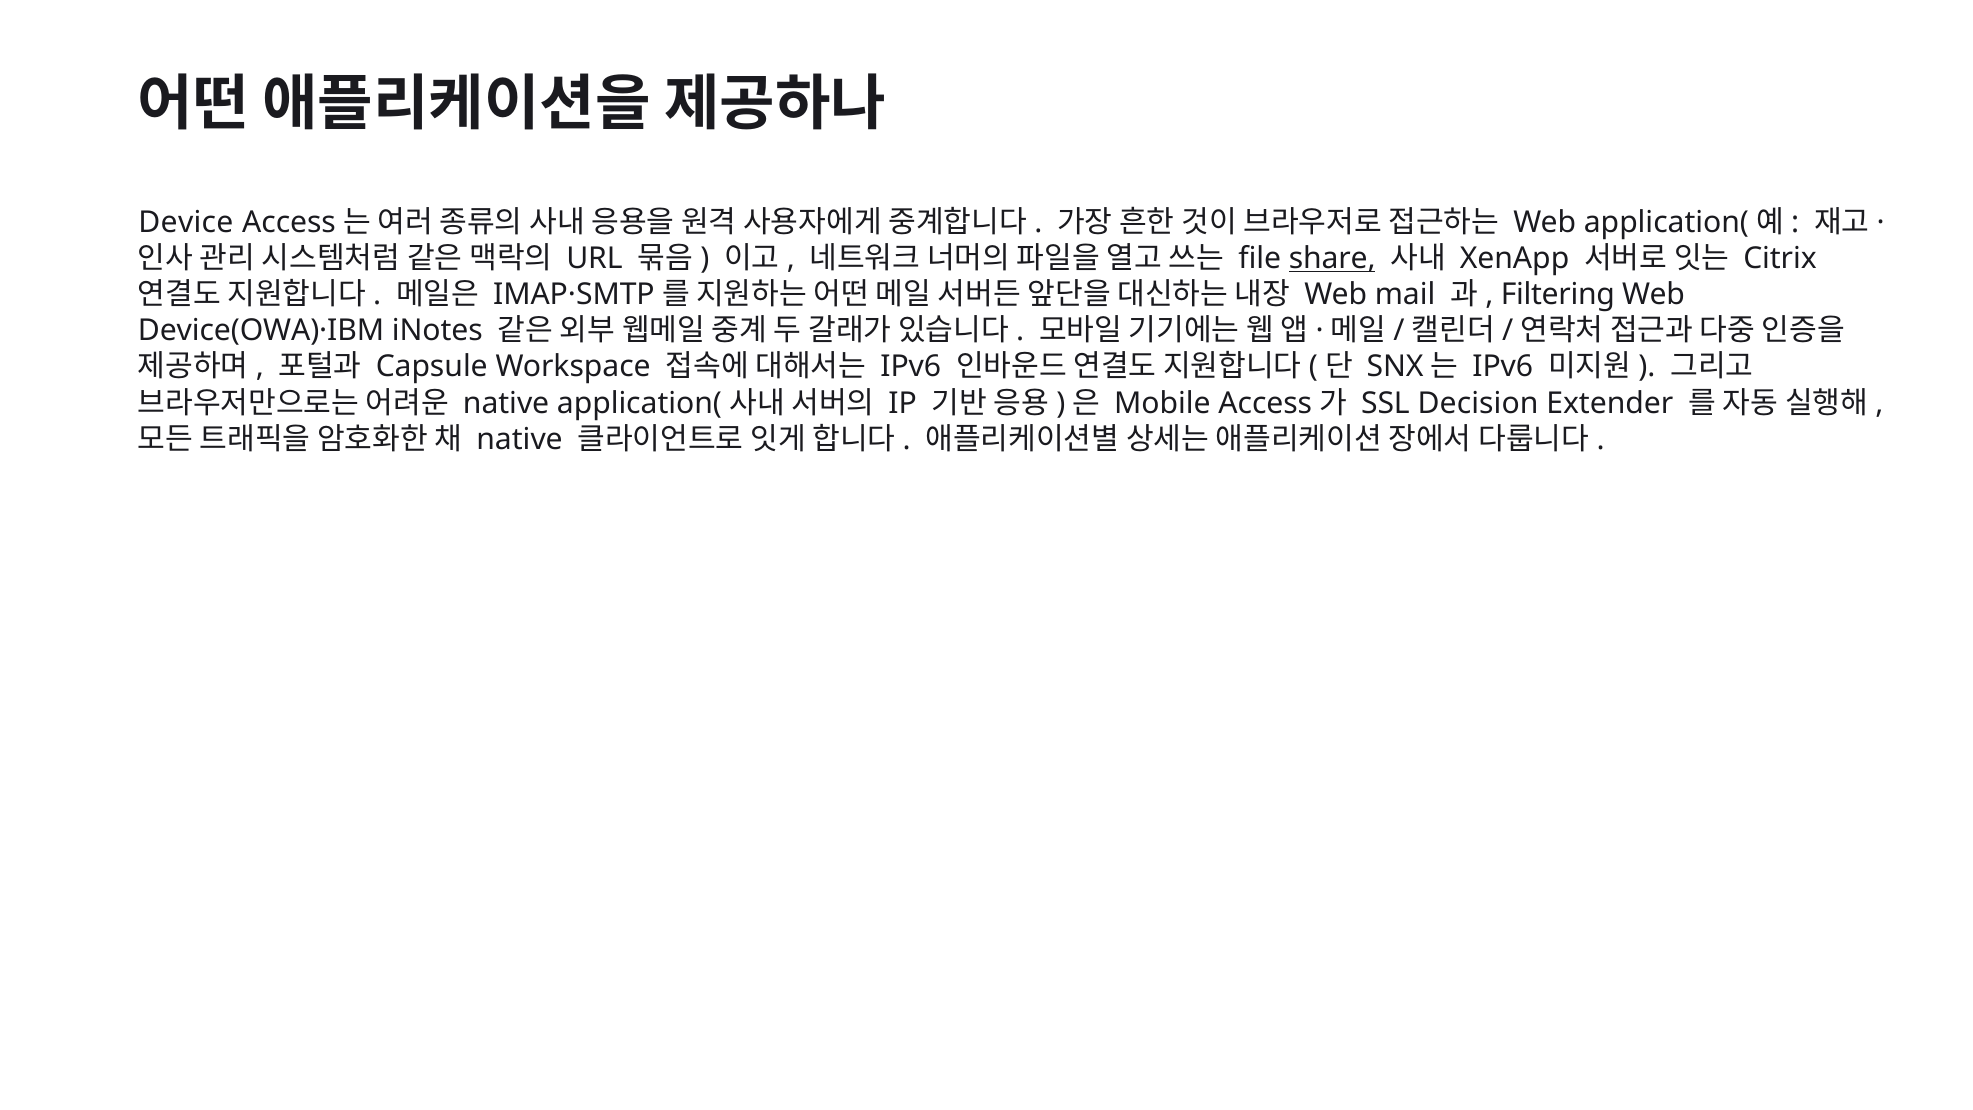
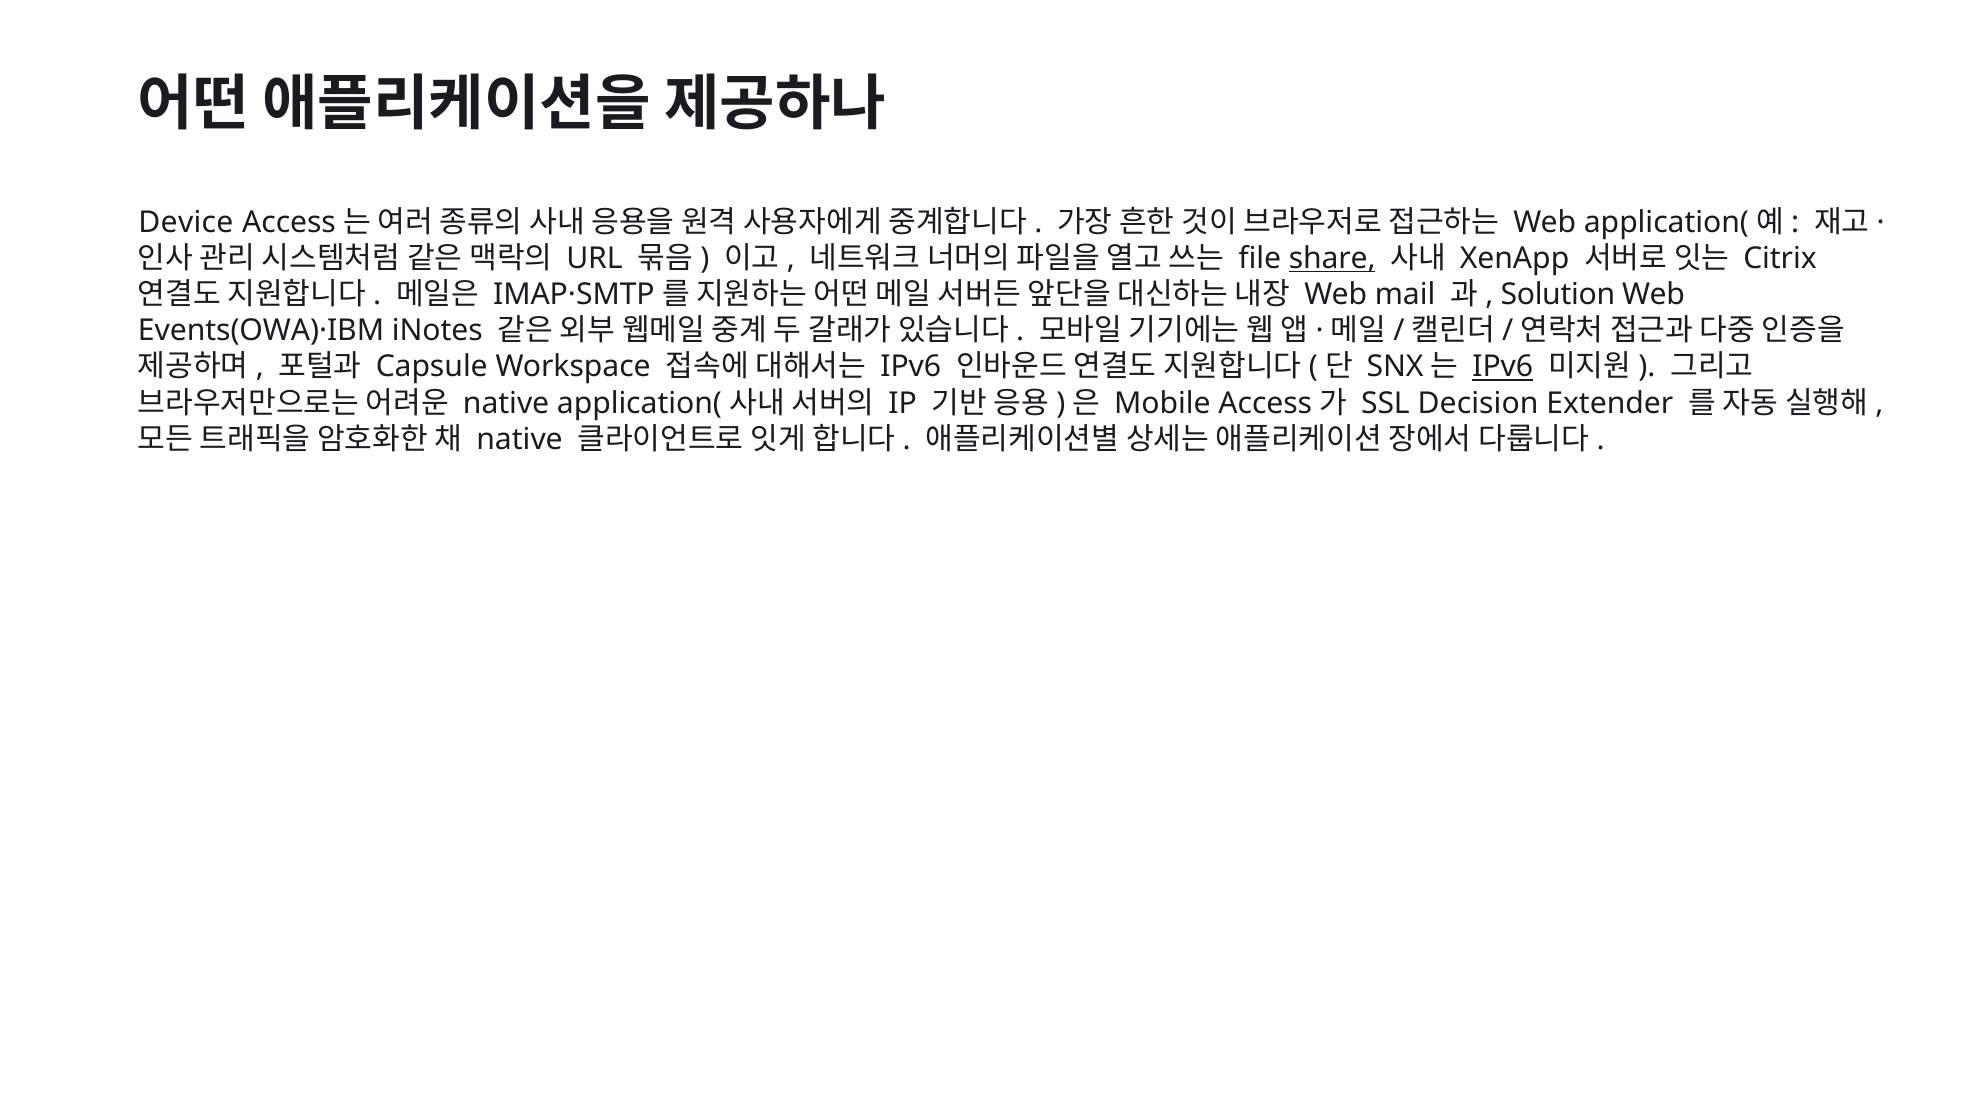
Filtering: Filtering -> Solution
Device(OWA)·IBM: Device(OWA)·IBM -> Events(OWA)·IBM
IPv6 at (1503, 367) underline: none -> present
